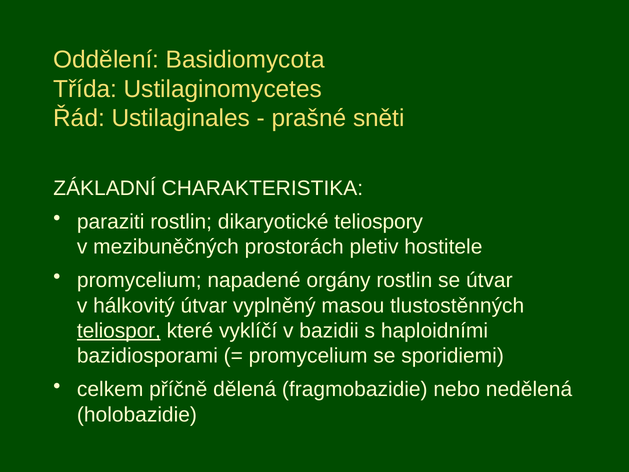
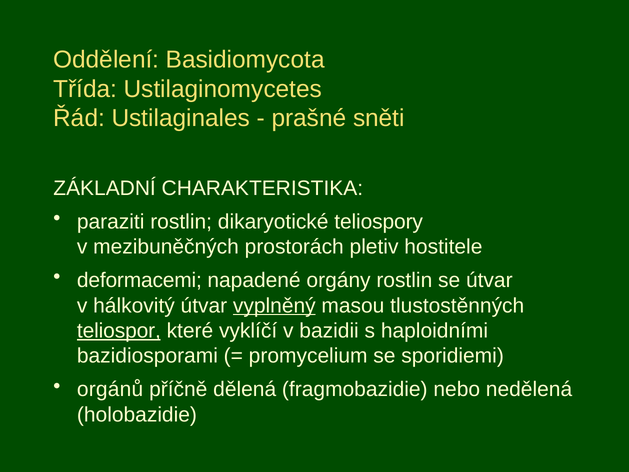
promycelium at (139, 280): promycelium -> deformacemi
vyplněný underline: none -> present
celkem: celkem -> orgánů
